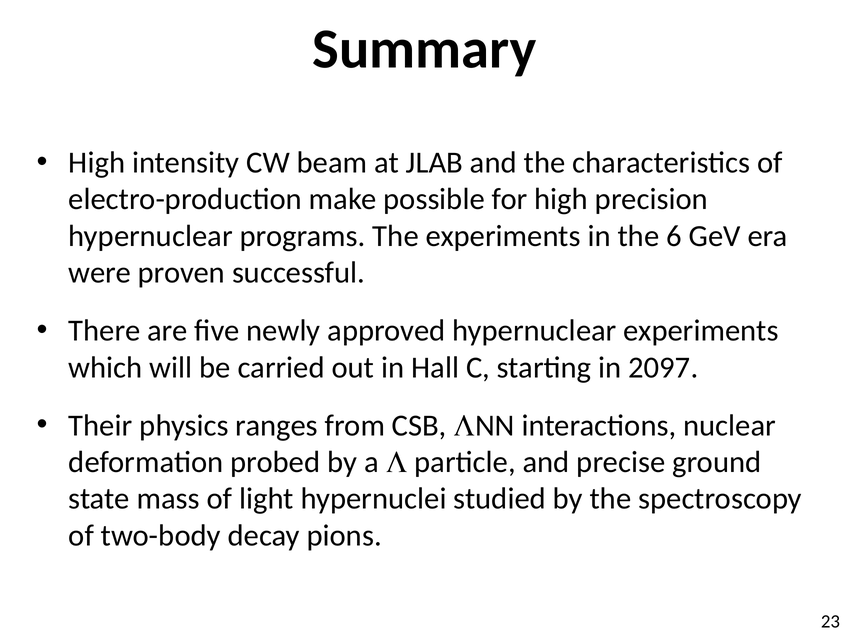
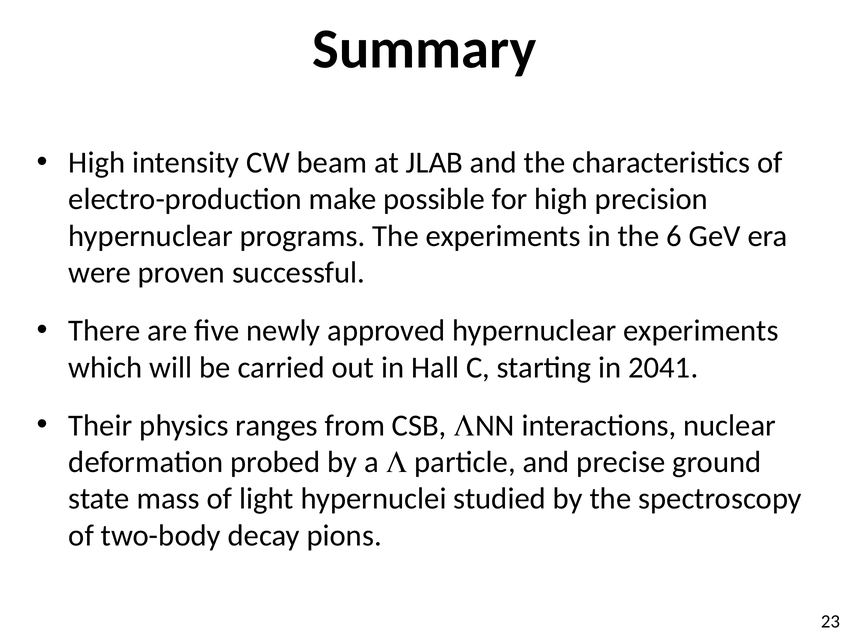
2097: 2097 -> 2041
